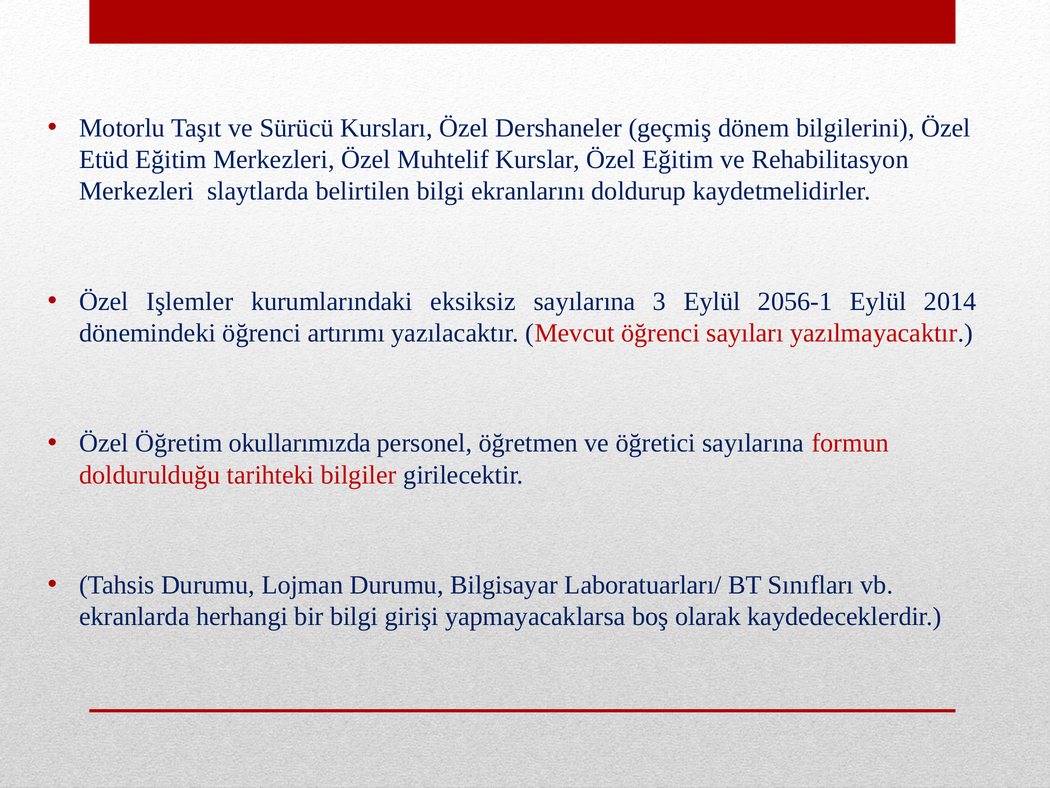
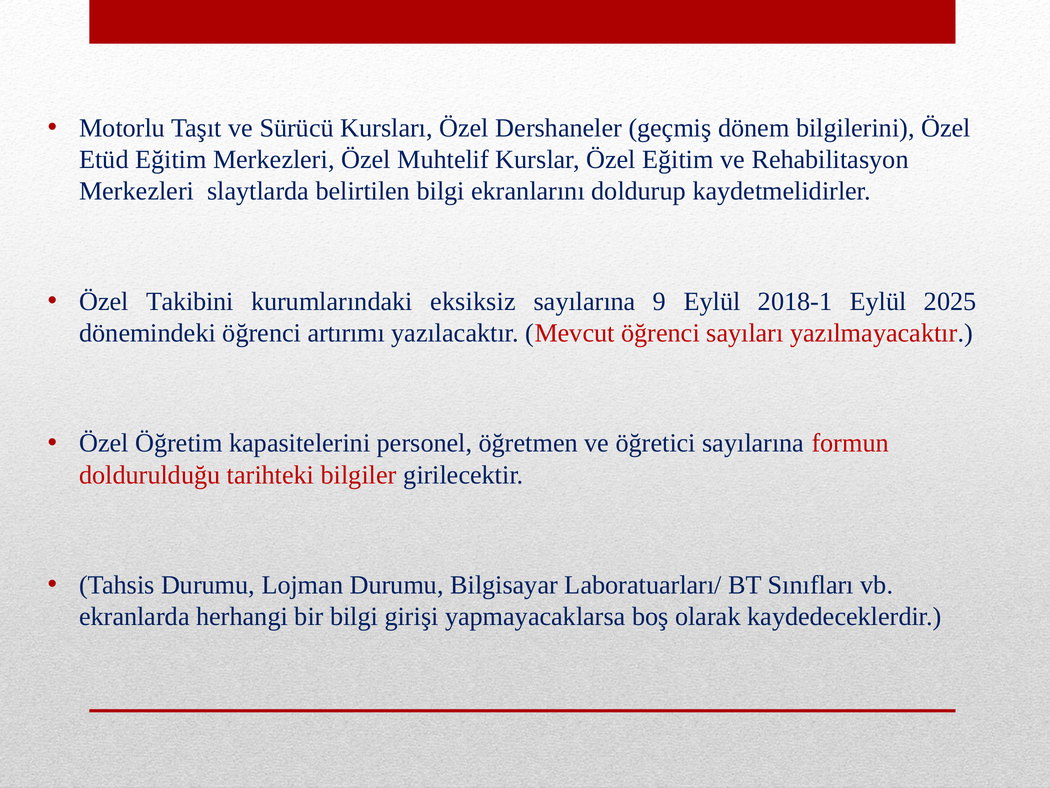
Işlemler: Işlemler -> Takibini
3: 3 -> 9
2056-1: 2056-1 -> 2018-1
2014: 2014 -> 2025
okullarımızda: okullarımızda -> kapasitelerini
